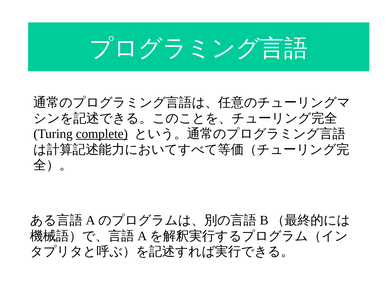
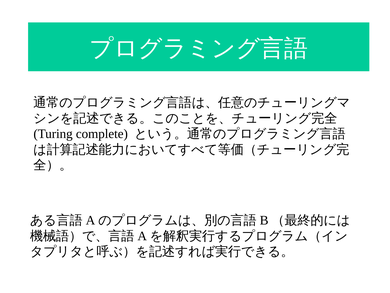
complete underline: present -> none
